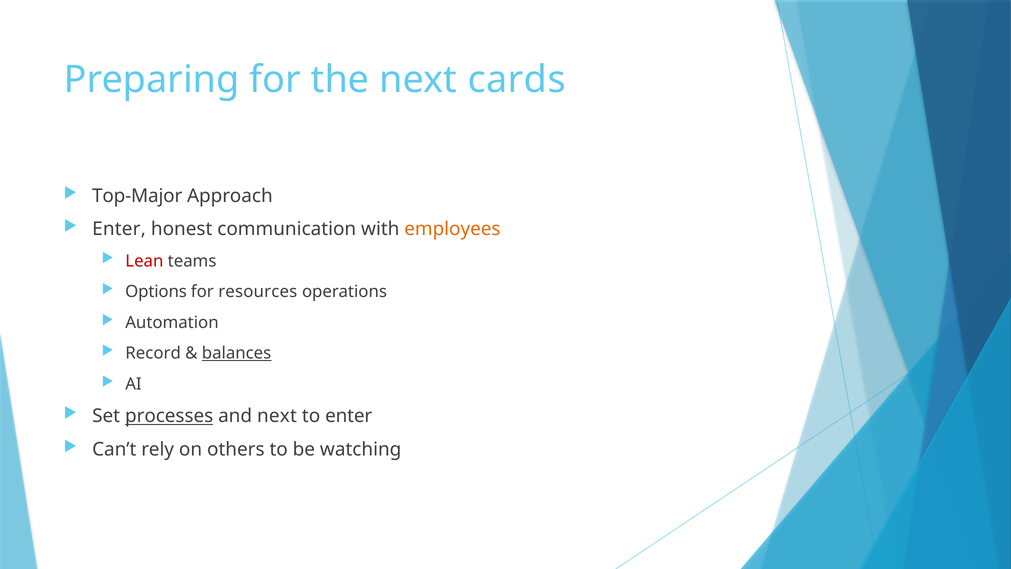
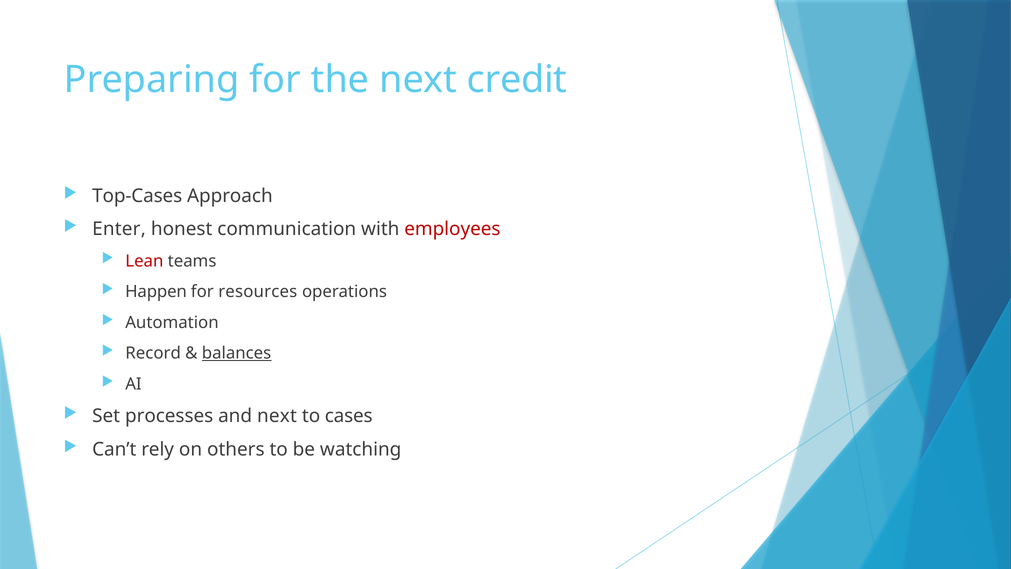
cards: cards -> credit
Top-Major: Top-Major -> Top-Cases
employees colour: orange -> red
Options: Options -> Happen
processes underline: present -> none
to enter: enter -> cases
